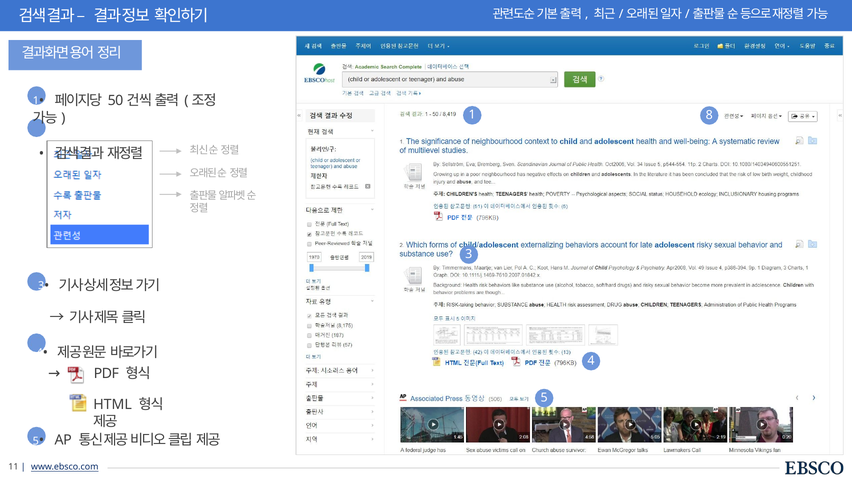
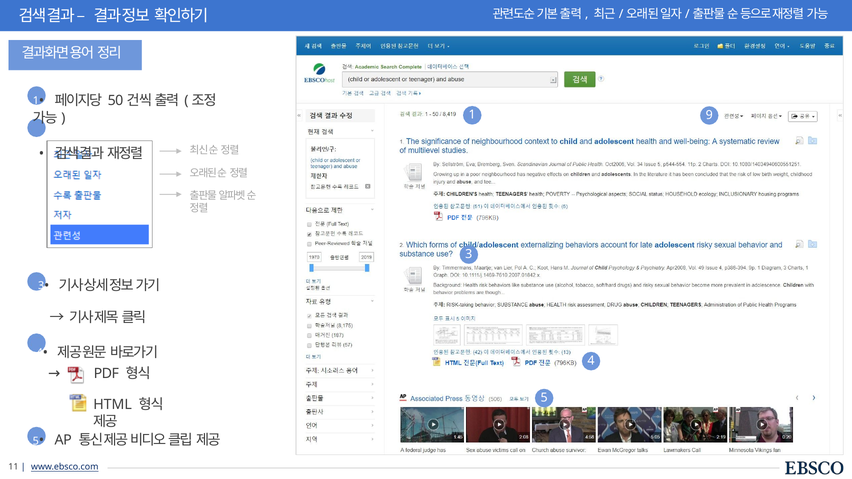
8: 8 -> 9
